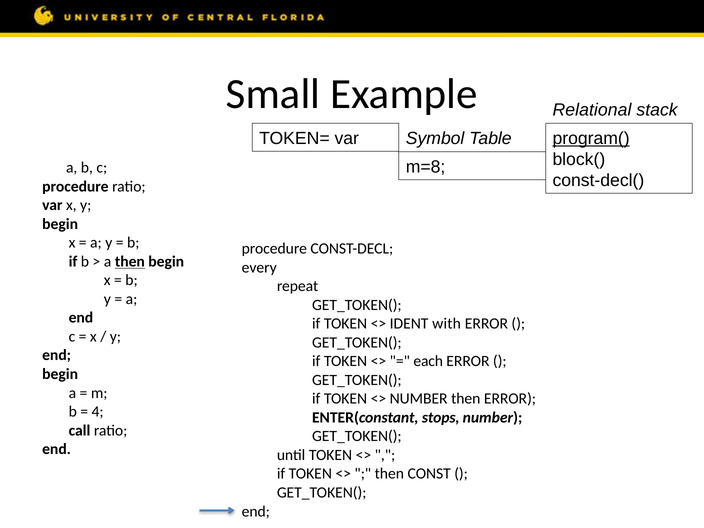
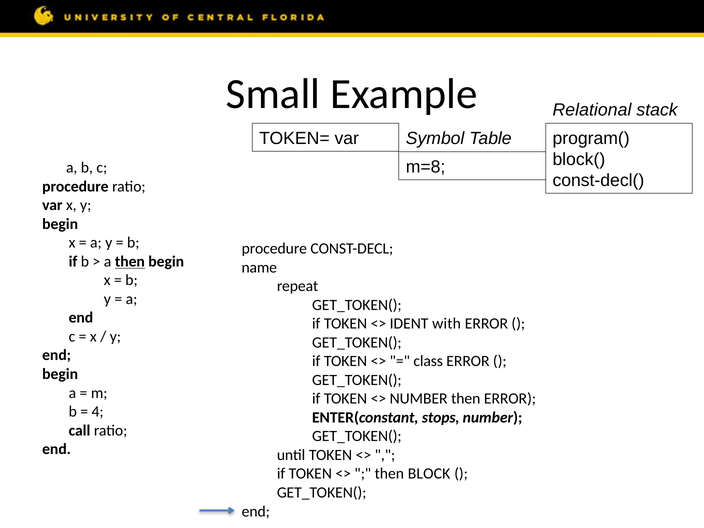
program( underline: present -> none
every: every -> name
each: each -> class
then CONST: CONST -> BLOCK
